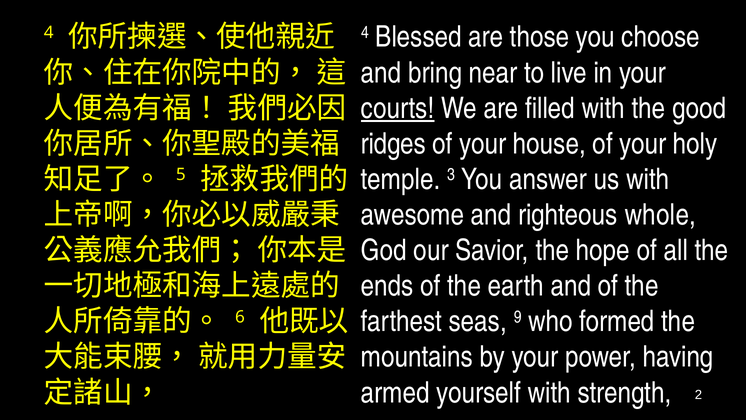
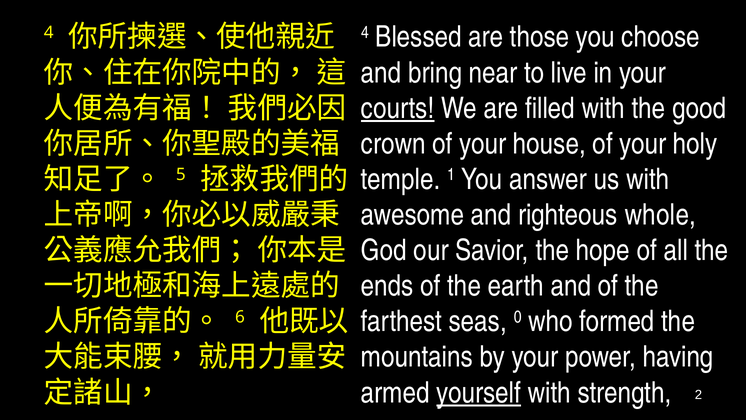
ridges: ridges -> crown
3: 3 -> 1
9: 9 -> 0
yourself underline: none -> present
